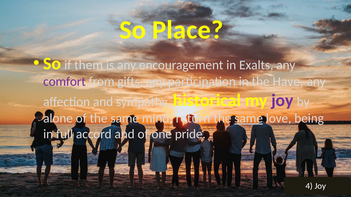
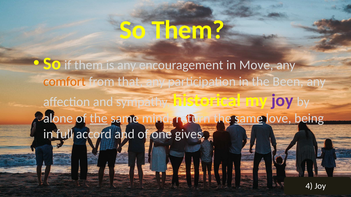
So Place: Place -> Them
Exalts: Exalts -> Move
comfort colour: purple -> orange
gifts: gifts -> that
Have: Have -> Been
the at (99, 119) underline: none -> present
pride: pride -> gives
